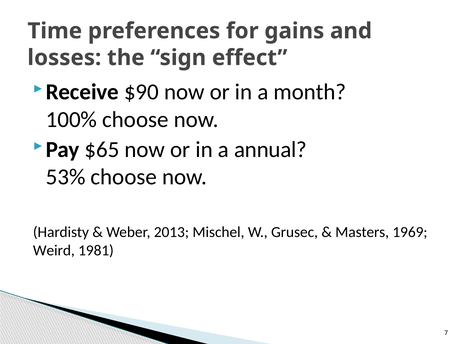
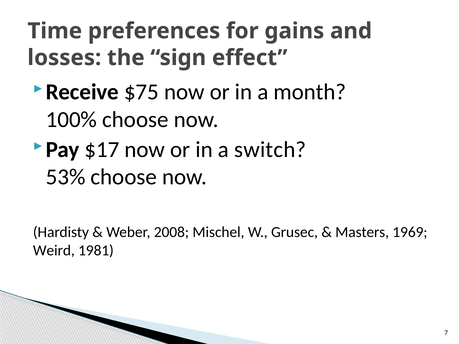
$90: $90 -> $75
$65: $65 -> $17
annual: annual -> switch
2013: 2013 -> 2008
